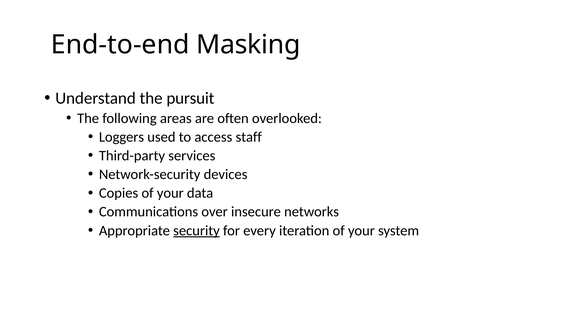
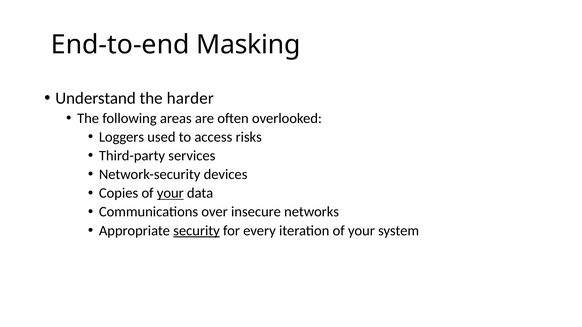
pursuit: pursuit -> harder
staff: staff -> risks
your at (170, 193) underline: none -> present
